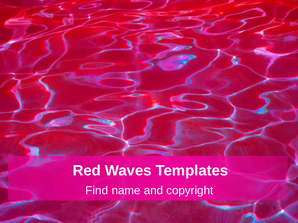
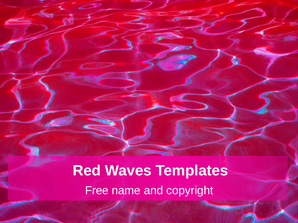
Find: Find -> Free
